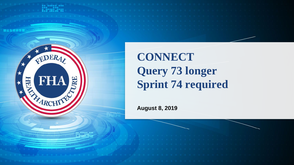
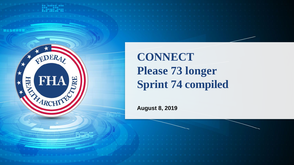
Query: Query -> Please
required: required -> compiled
